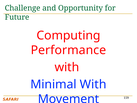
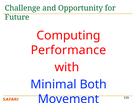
Minimal With: With -> Both
